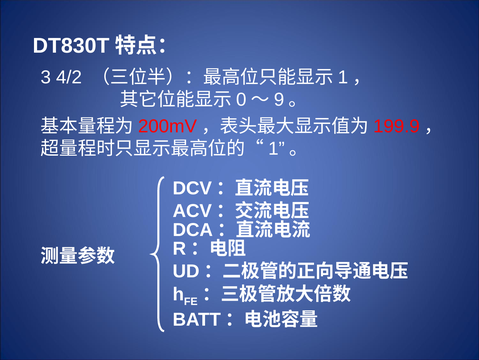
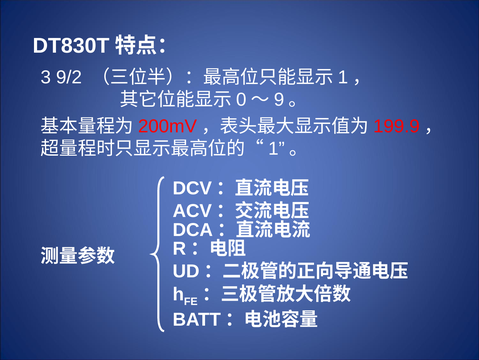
4/2: 4/2 -> 9/2
